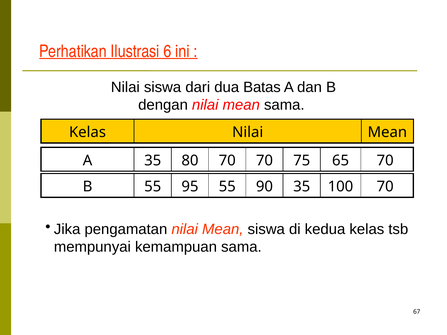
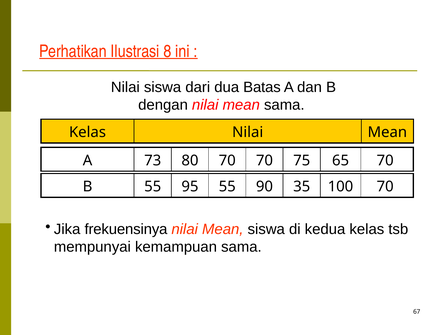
6: 6 -> 8
A 35: 35 -> 73
pengamatan: pengamatan -> frekuensinya
